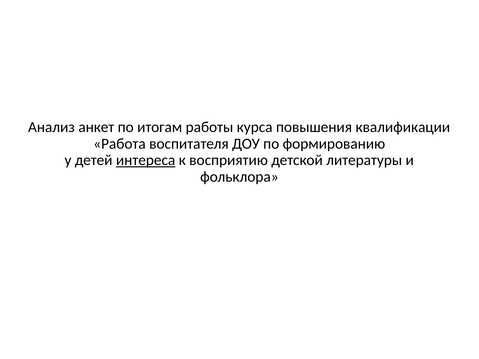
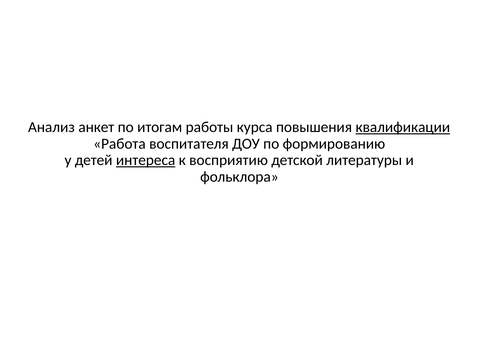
квалификации underline: none -> present
